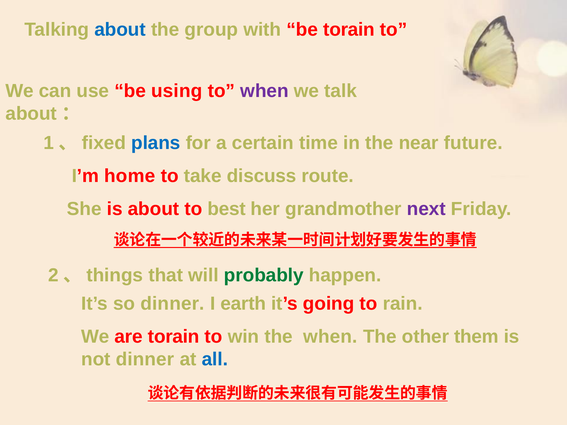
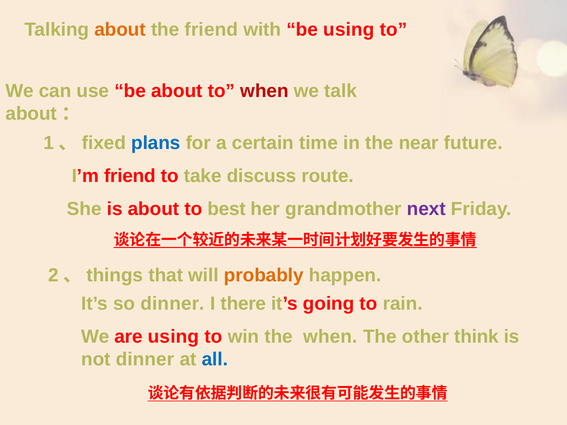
about at (120, 30) colour: blue -> orange
the group: group -> friend
be torain: torain -> using
be using: using -> about
when at (264, 91) colour: purple -> red
I’m home: home -> friend
probably colour: green -> orange
earth: earth -> there
are torain: torain -> using
them: them -> think
